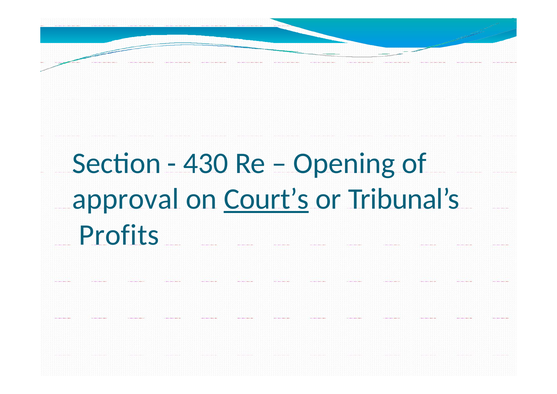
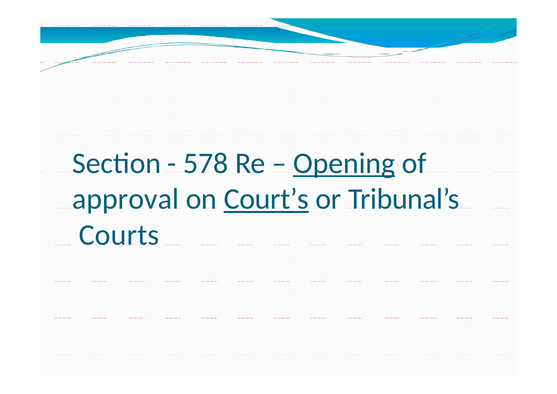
430: 430 -> 578
Opening underline: none -> present
Profits: Profits -> Courts
